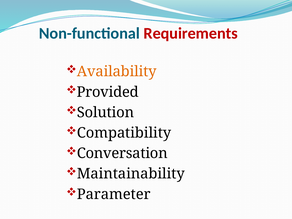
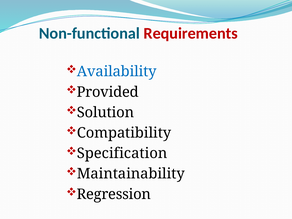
Availability colour: orange -> blue
Conversation: Conversation -> Specification
Parameter: Parameter -> Regression
